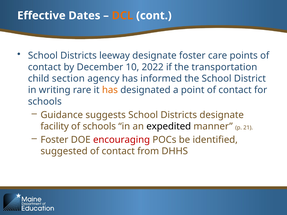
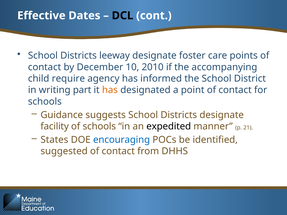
DCL colour: orange -> black
2022: 2022 -> 2010
transportation: transportation -> accompanying
section: section -> require
rare: rare -> part
Foster at (54, 140): Foster -> States
encouraging colour: red -> blue
